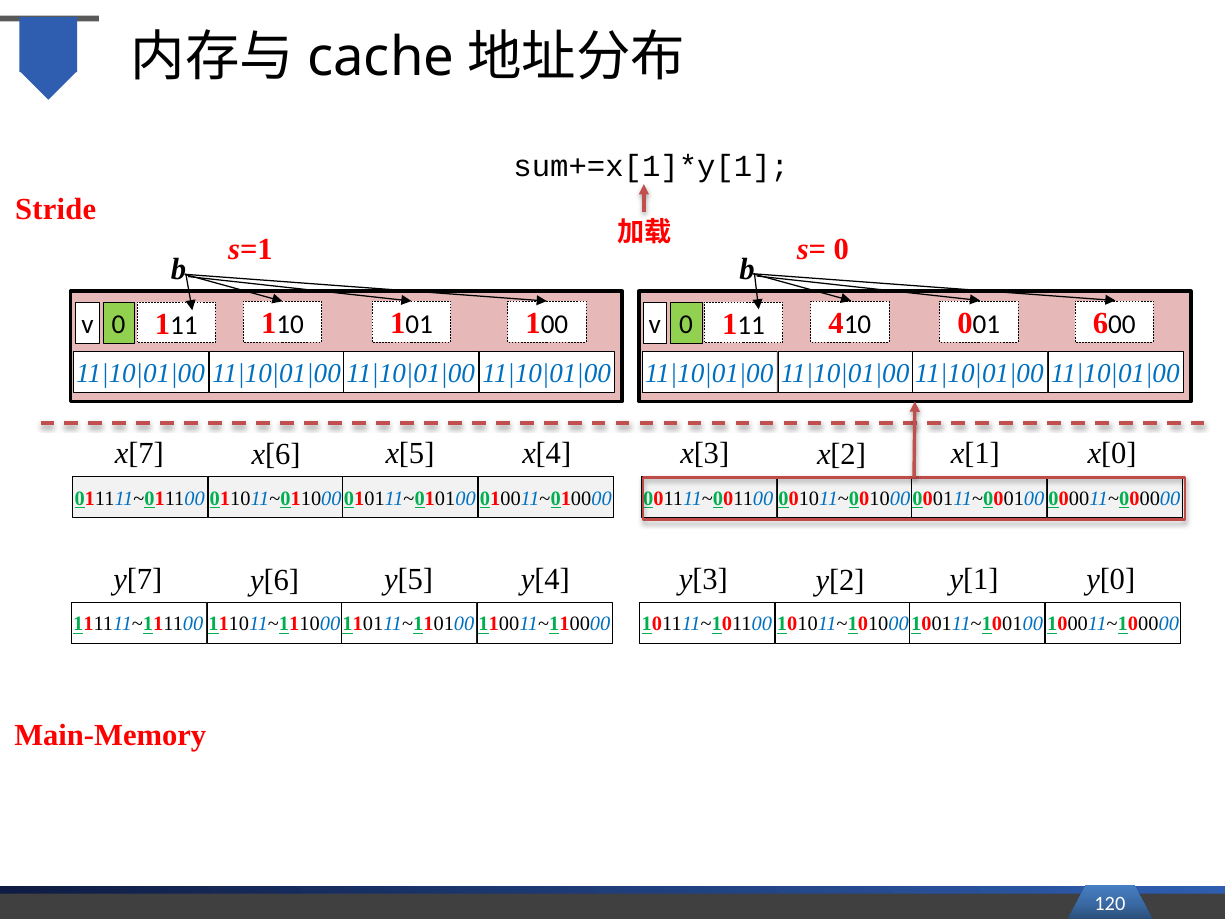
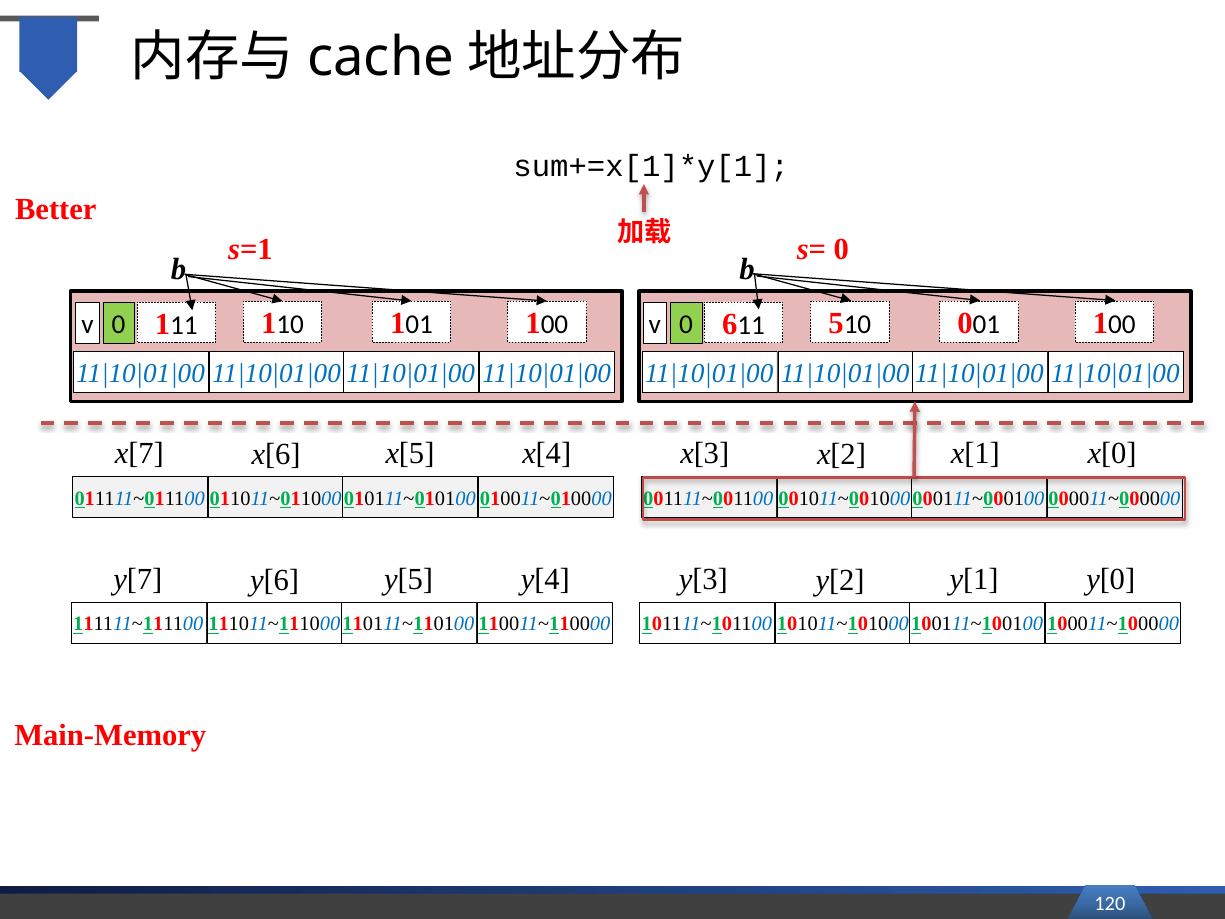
Stride: Stride -> Better
1 at (730, 324): 1 -> 6
4: 4 -> 5
10 6: 6 -> 1
